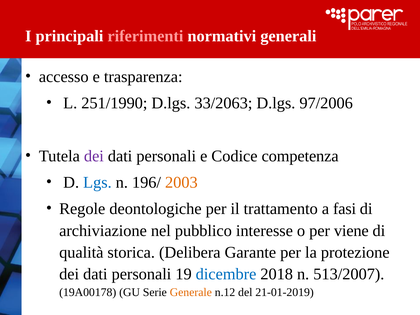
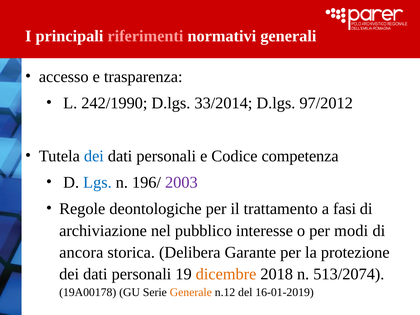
251/1990: 251/1990 -> 242/1990
33/2063: 33/2063 -> 33/2014
97/2006: 97/2006 -> 97/2012
dei at (94, 156) colour: purple -> blue
2003 colour: orange -> purple
viene: viene -> modi
qualità: qualità -> ancora
dicembre colour: blue -> orange
513/2007: 513/2007 -> 513/2074
21-01-2019: 21-01-2019 -> 16-01-2019
